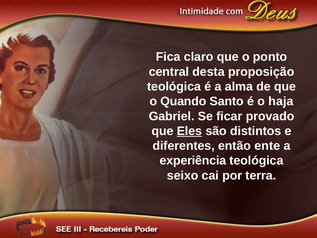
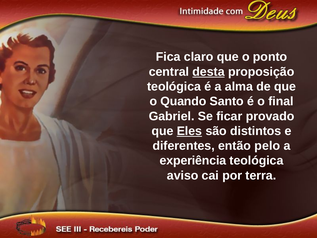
desta underline: none -> present
haja: haja -> final
ente: ente -> pelo
seixo: seixo -> aviso
